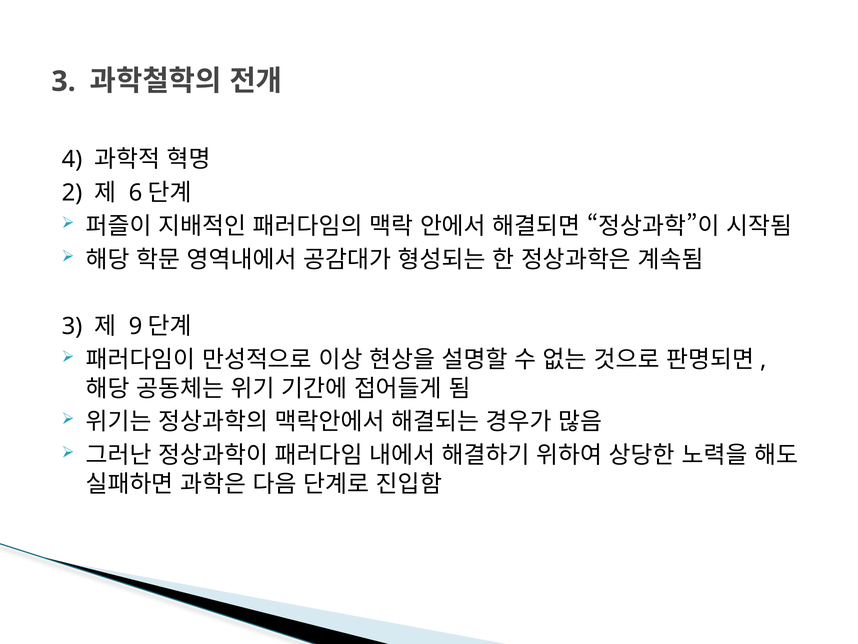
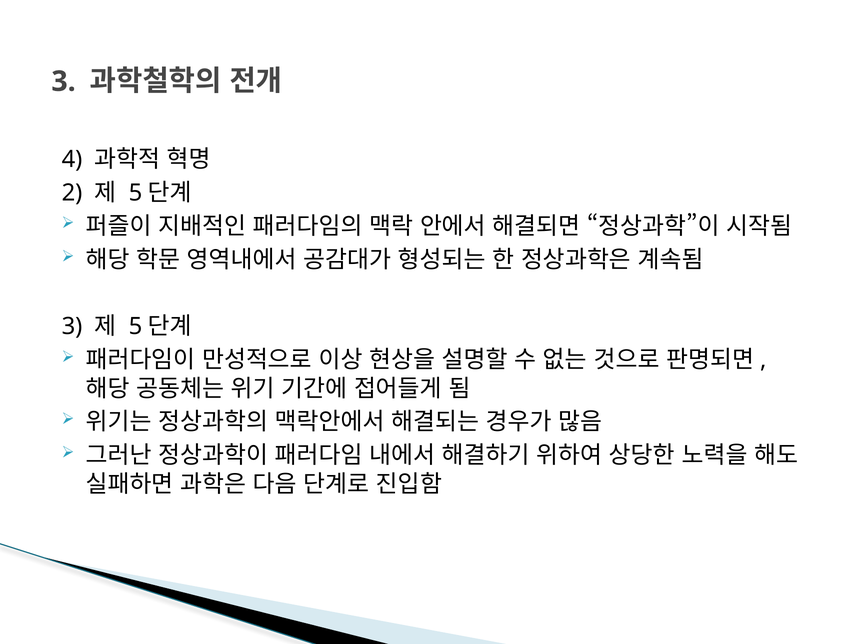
6 at (136, 193): 6 -> 5
9 at (136, 326): 9 -> 5
